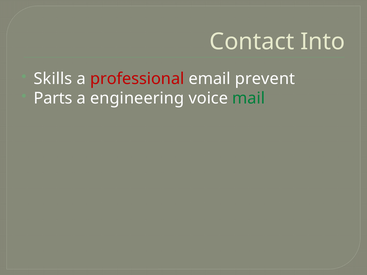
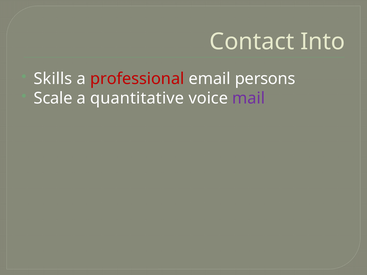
prevent: prevent -> persons
Parts: Parts -> Scale
engineering: engineering -> quantitative
mail colour: green -> purple
